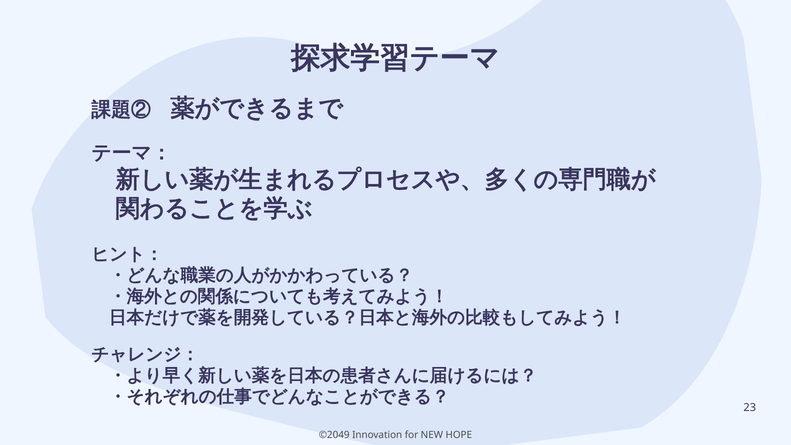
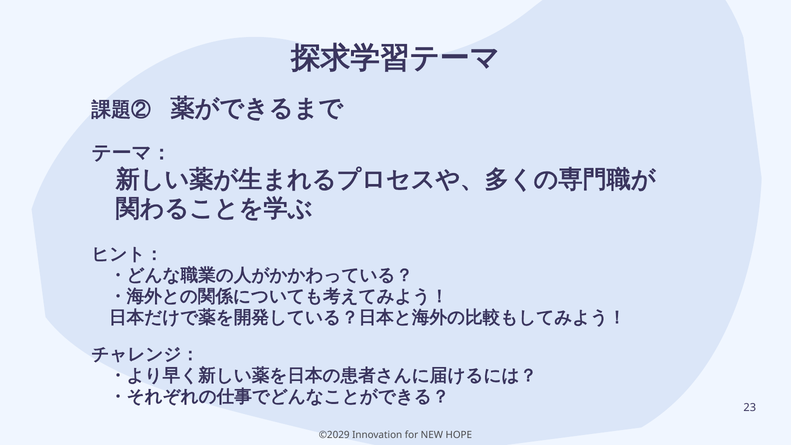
©2049: ©2049 -> ©2029
